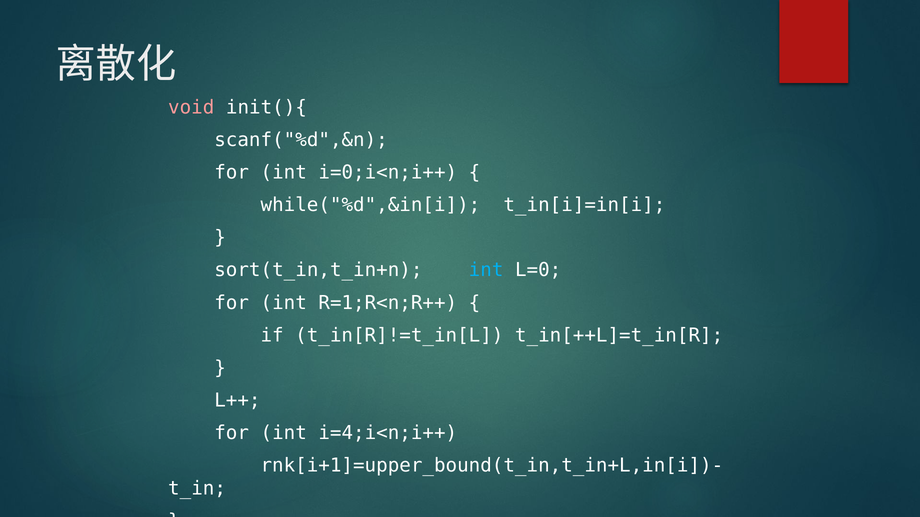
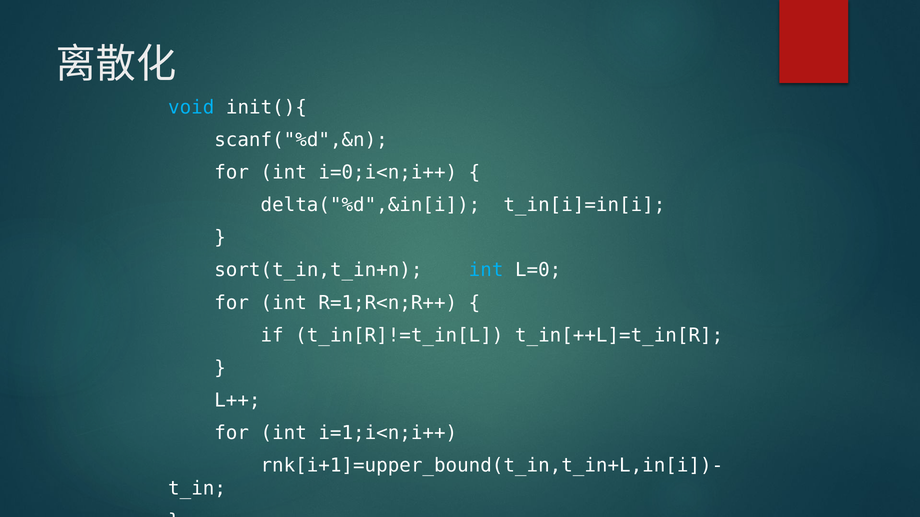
void colour: pink -> light blue
while("%d",&in[i: while("%d",&in[i -> delta("%d",&in[i
i=4;i<n;i++: i=4;i<n;i++ -> i=1;i<n;i++
